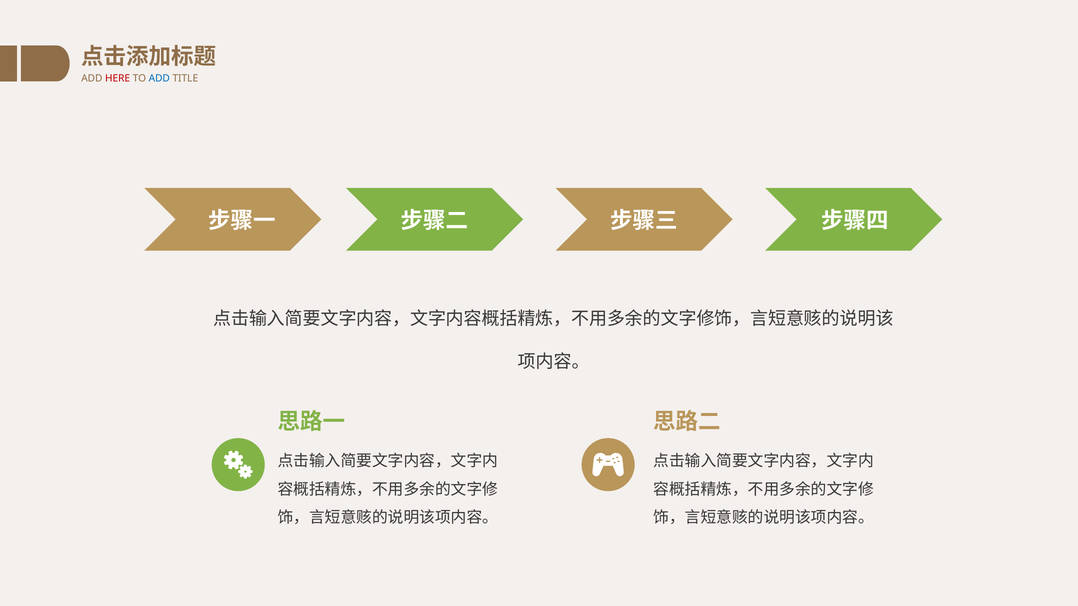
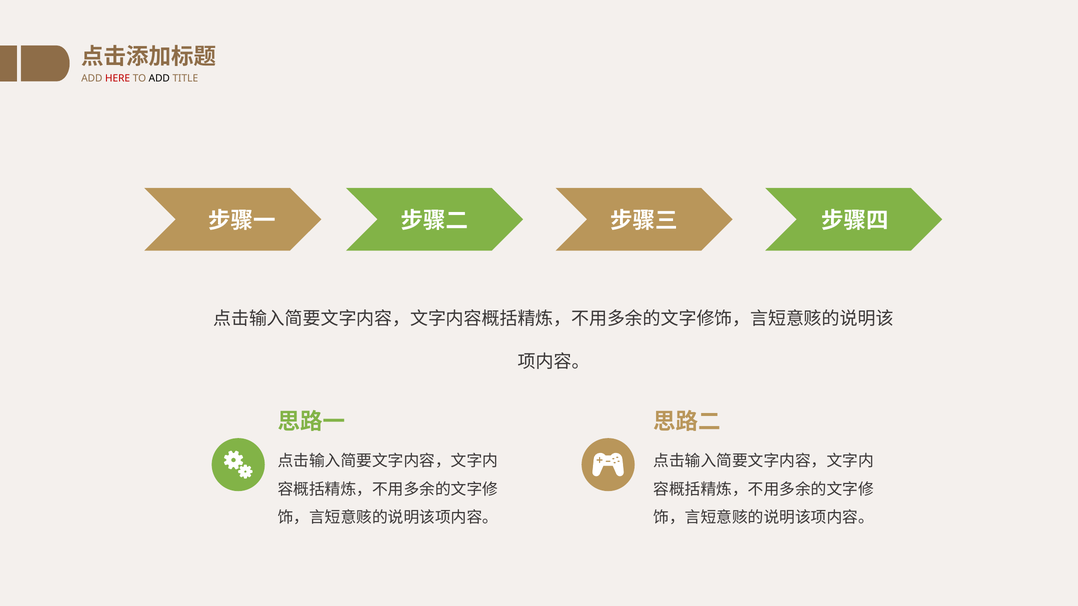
ADD at (159, 78) colour: blue -> black
